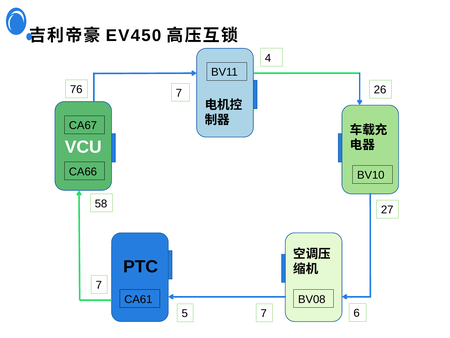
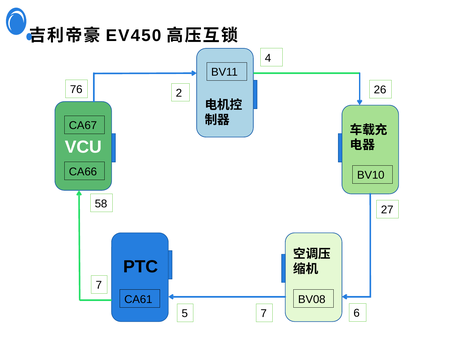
76 7: 7 -> 2
